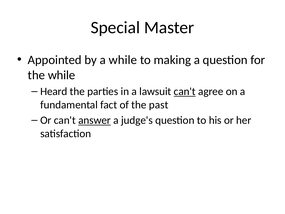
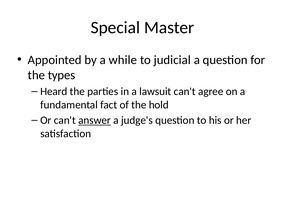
making: making -> judicial
the while: while -> types
can't at (185, 91) underline: present -> none
past: past -> hold
